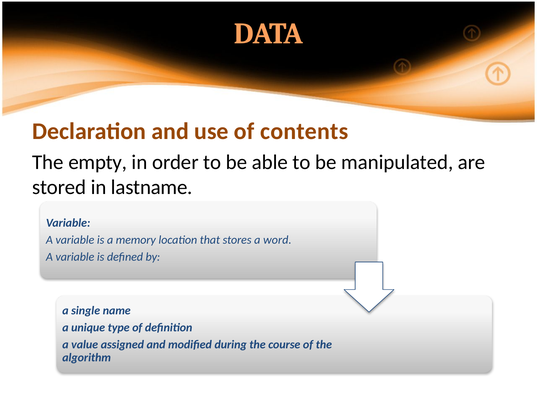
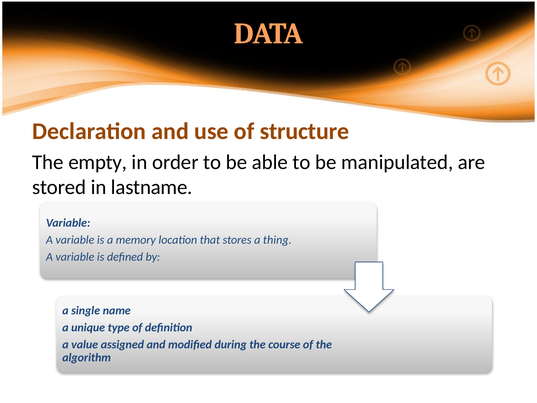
contents: contents -> structure
word: word -> thing
